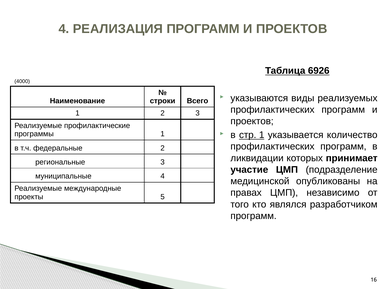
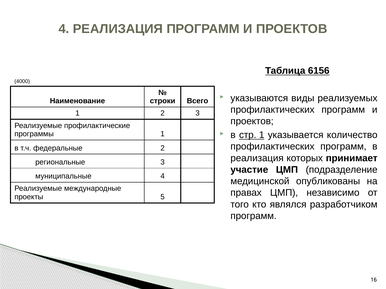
6926: 6926 -> 6156
ликвидации at (257, 158): ликвидации -> реализация
